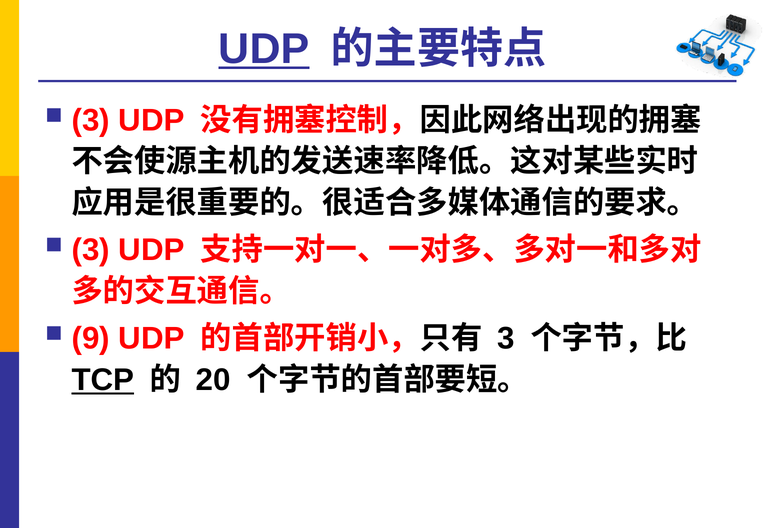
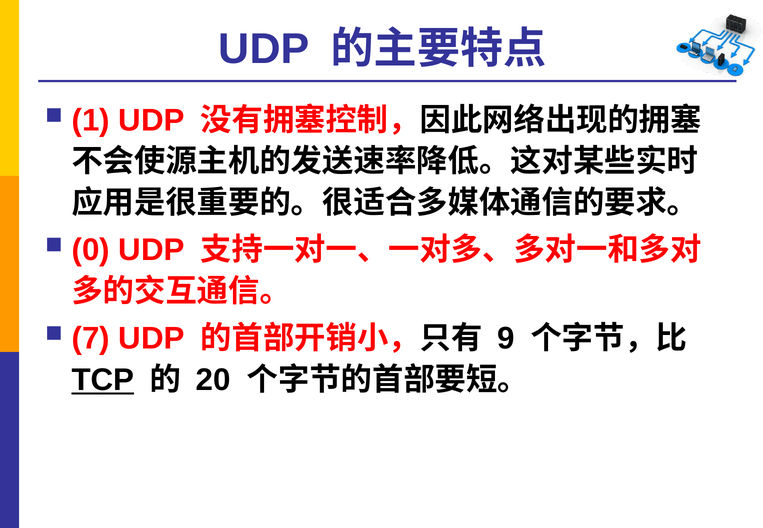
UDP at (264, 49) underline: present -> none
3 at (91, 120): 3 -> 1
3 at (91, 250): 3 -> 0
9: 9 -> 7
3 at (506, 339): 3 -> 9
